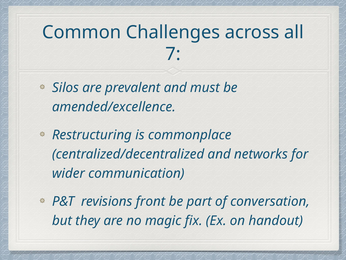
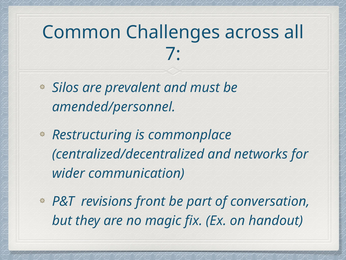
amended/excellence: amended/excellence -> amended/personnel
